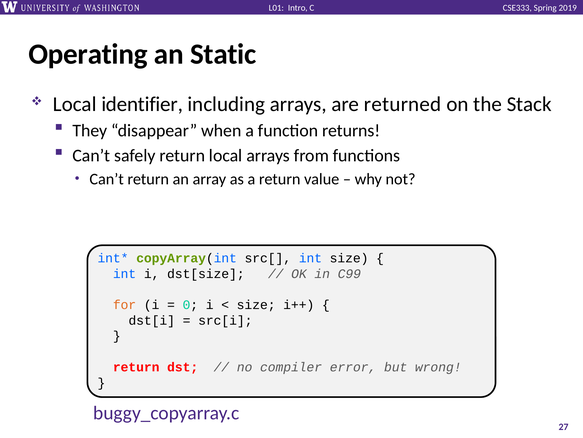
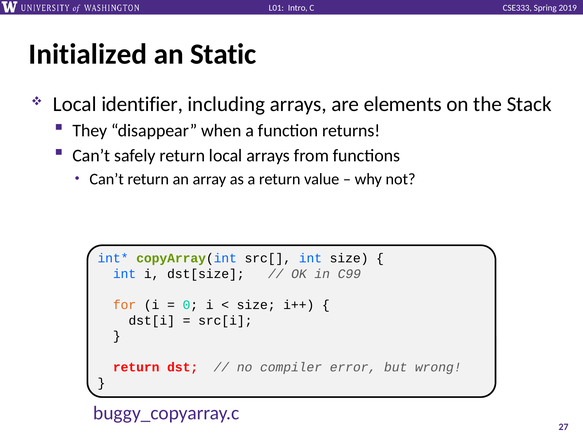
Operating: Operating -> Initialized
returned: returned -> elements
